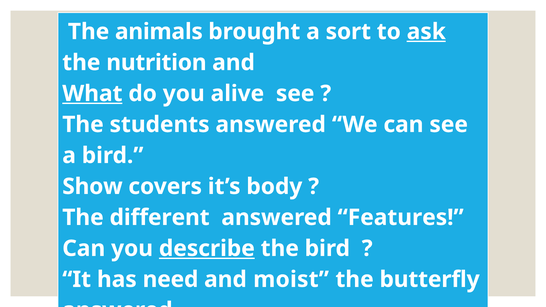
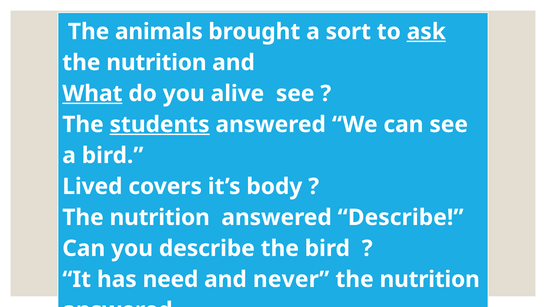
students underline: none -> present
Show: Show -> Lived
different at (160, 218): different -> nutrition
answered Features: Features -> Describe
describe at (207, 249) underline: present -> none
moist: moist -> never
butterfly at (430, 280): butterfly -> nutrition
